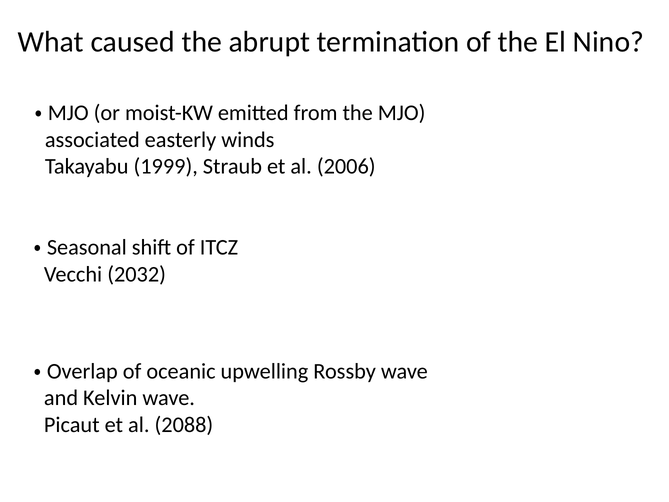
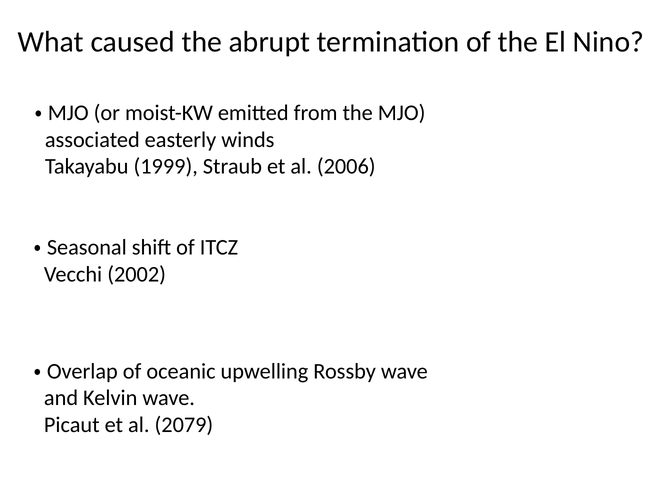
2032: 2032 -> 2002
2088: 2088 -> 2079
